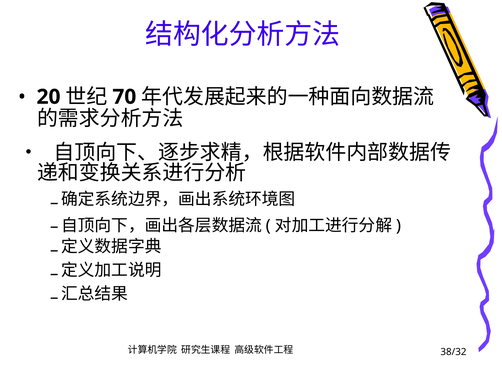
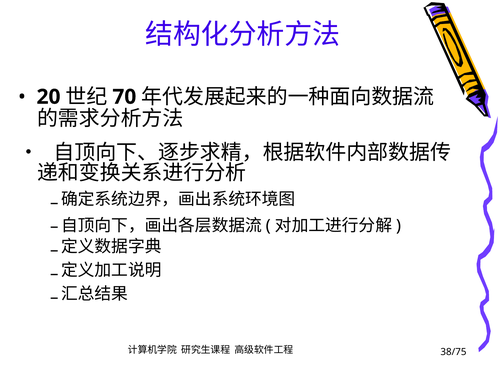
38/32: 38/32 -> 38/75
